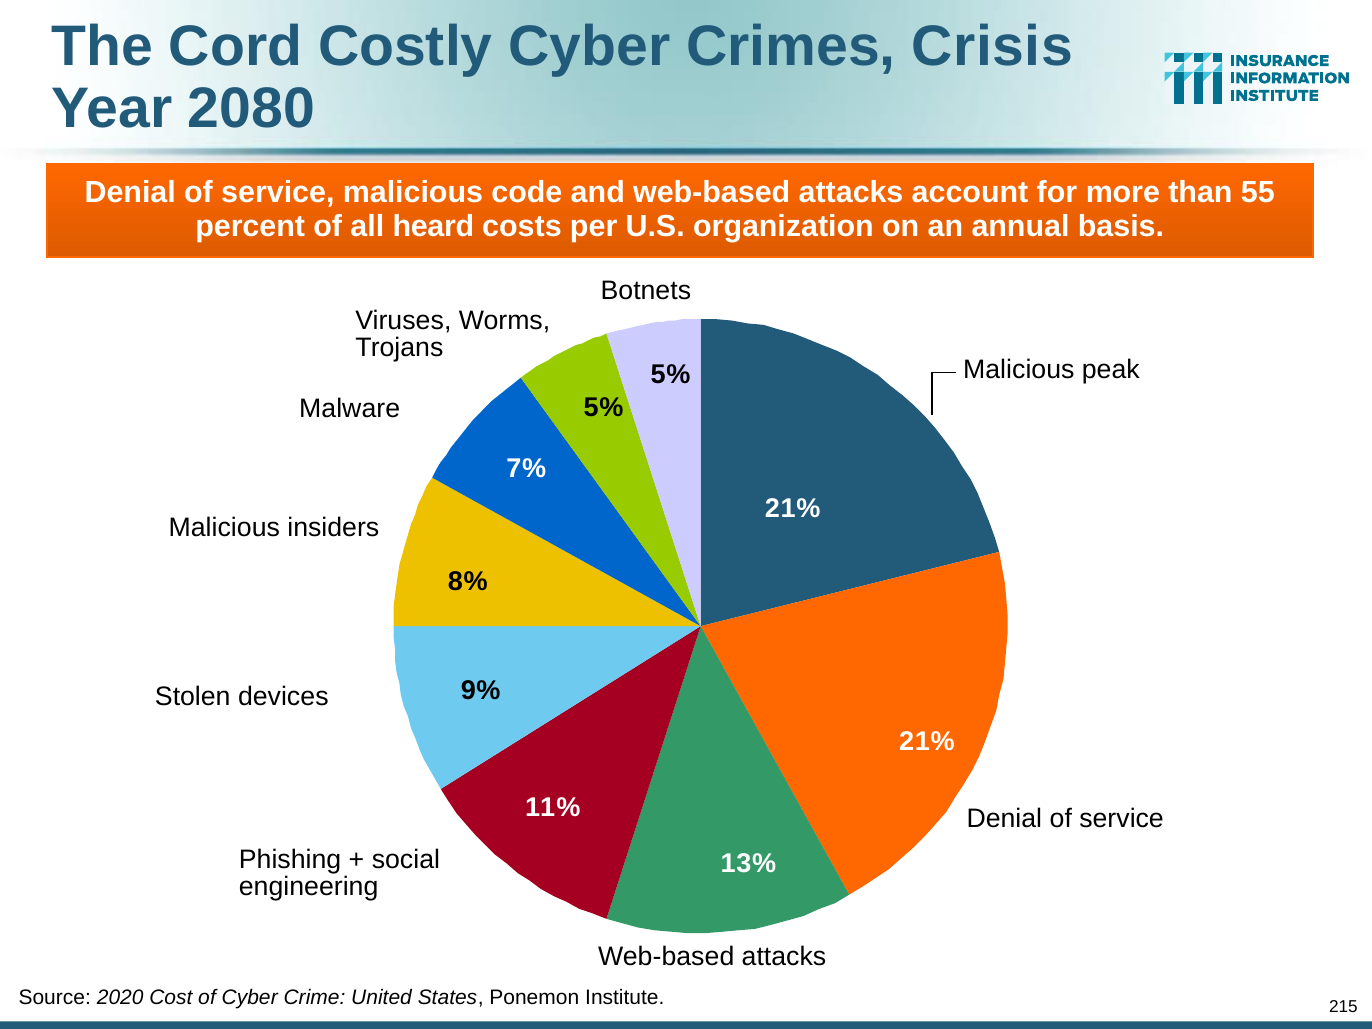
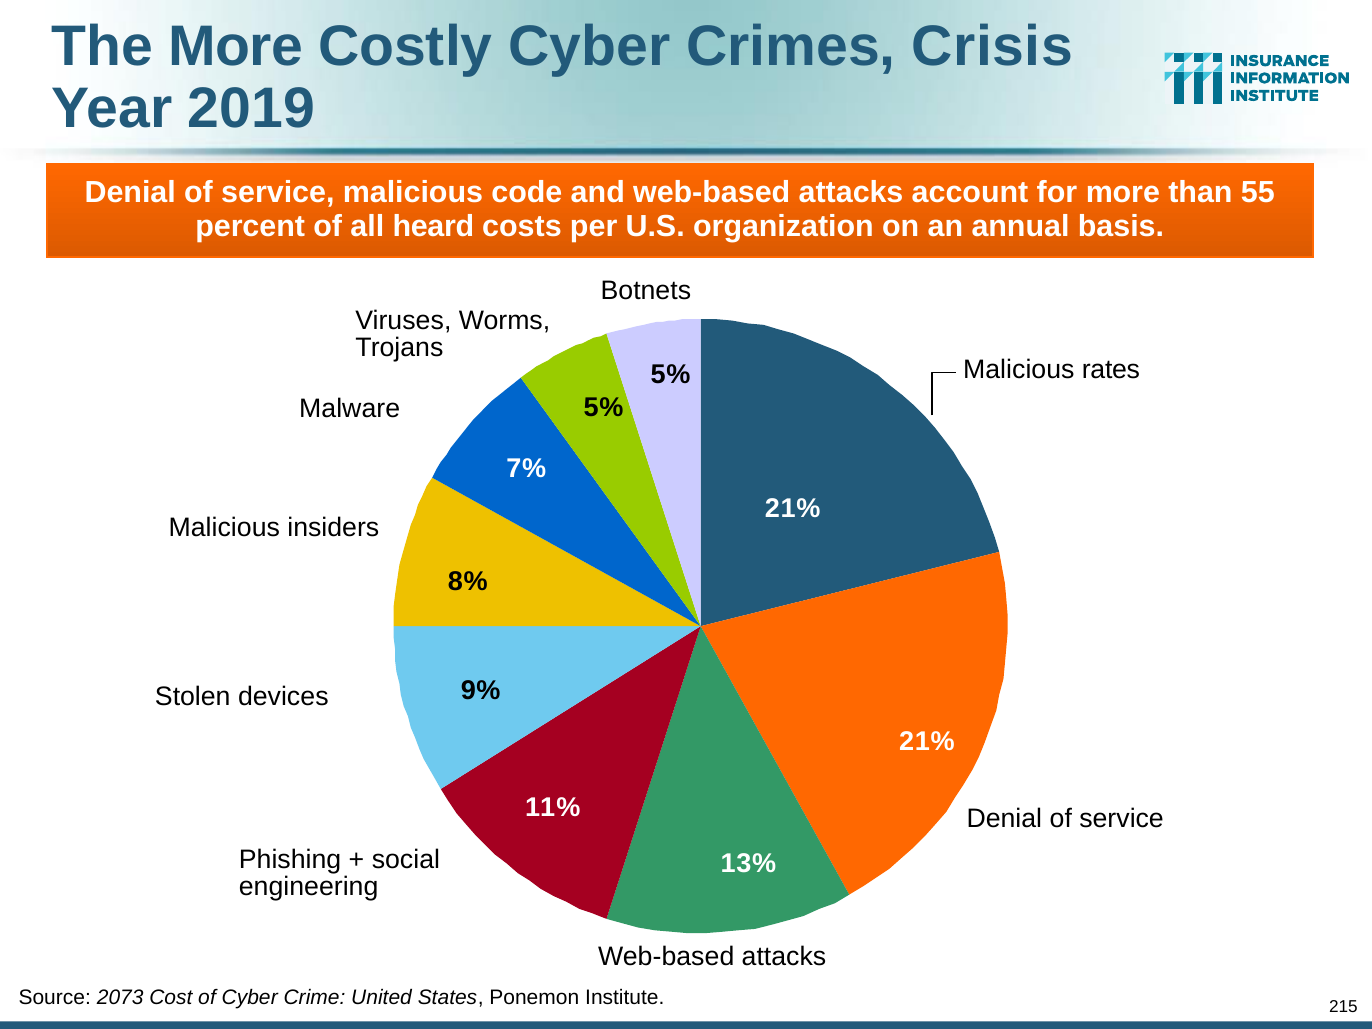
The Cord: Cord -> More
2080: 2080 -> 2019
peak: peak -> rates
2020: 2020 -> 2073
